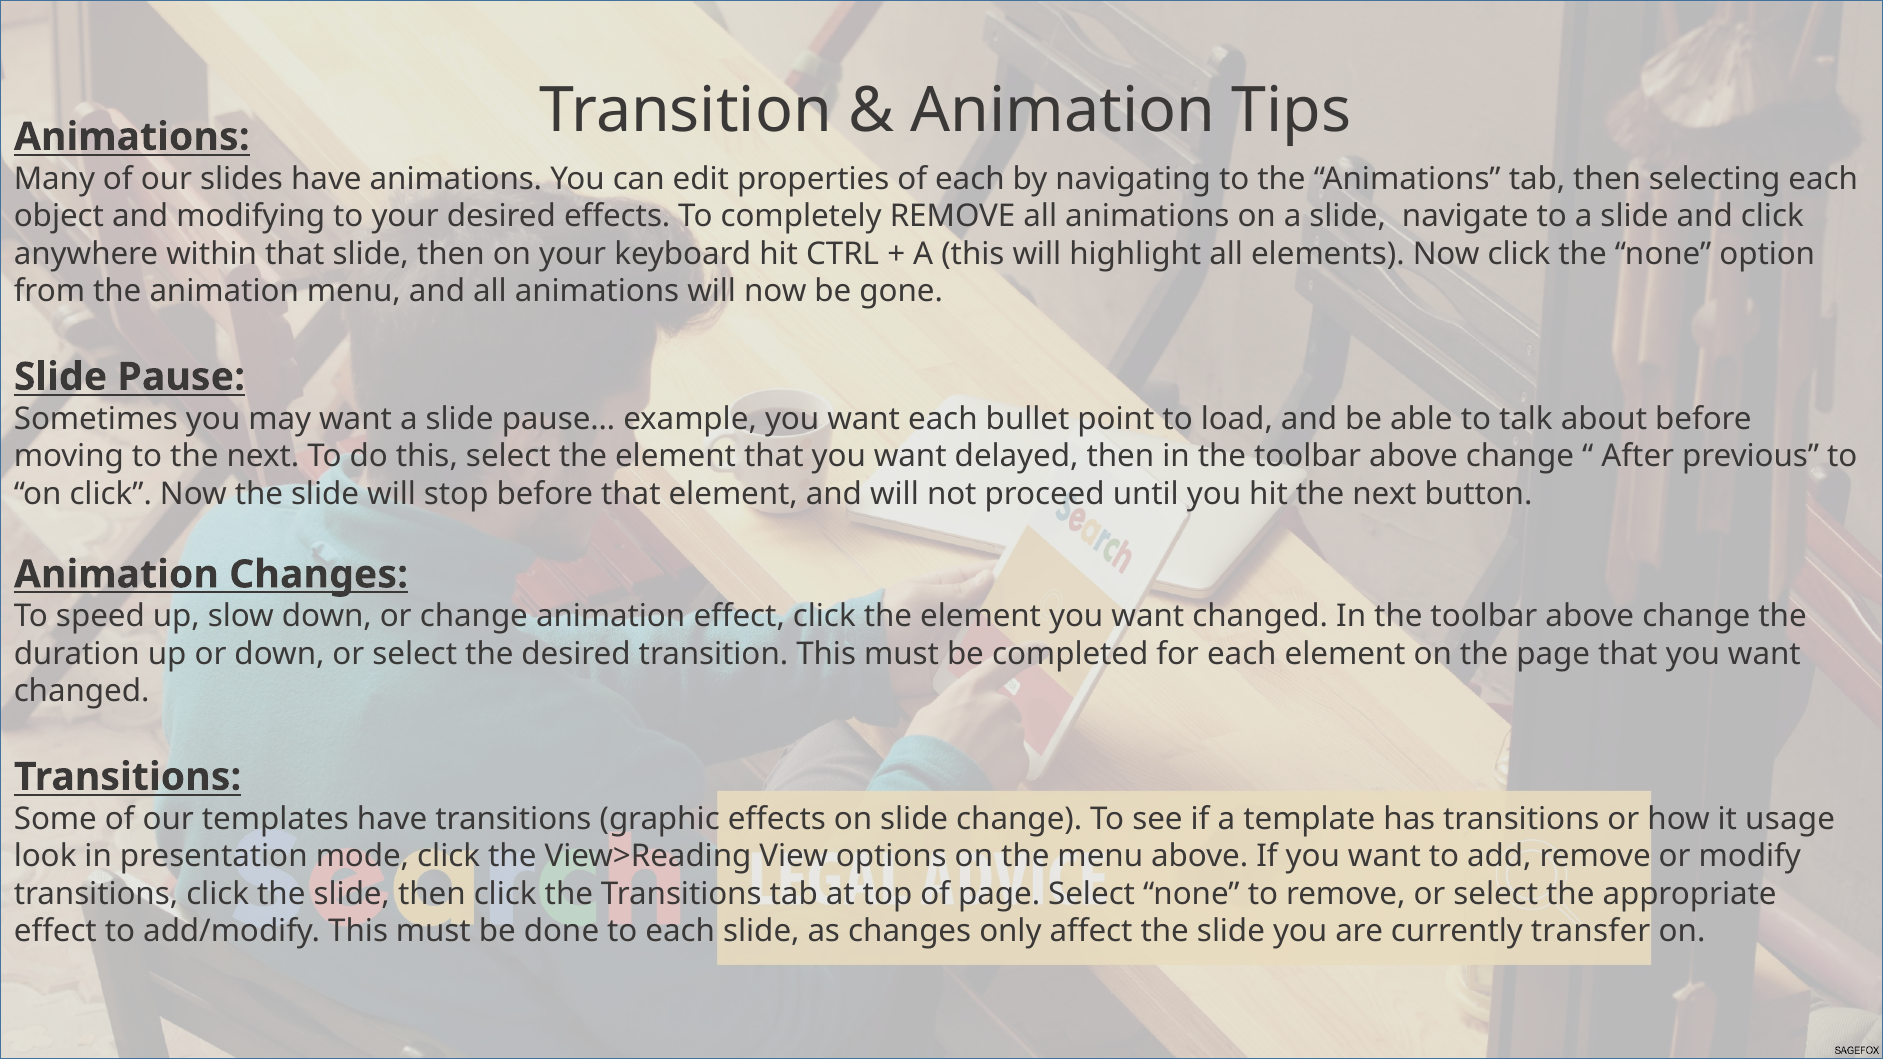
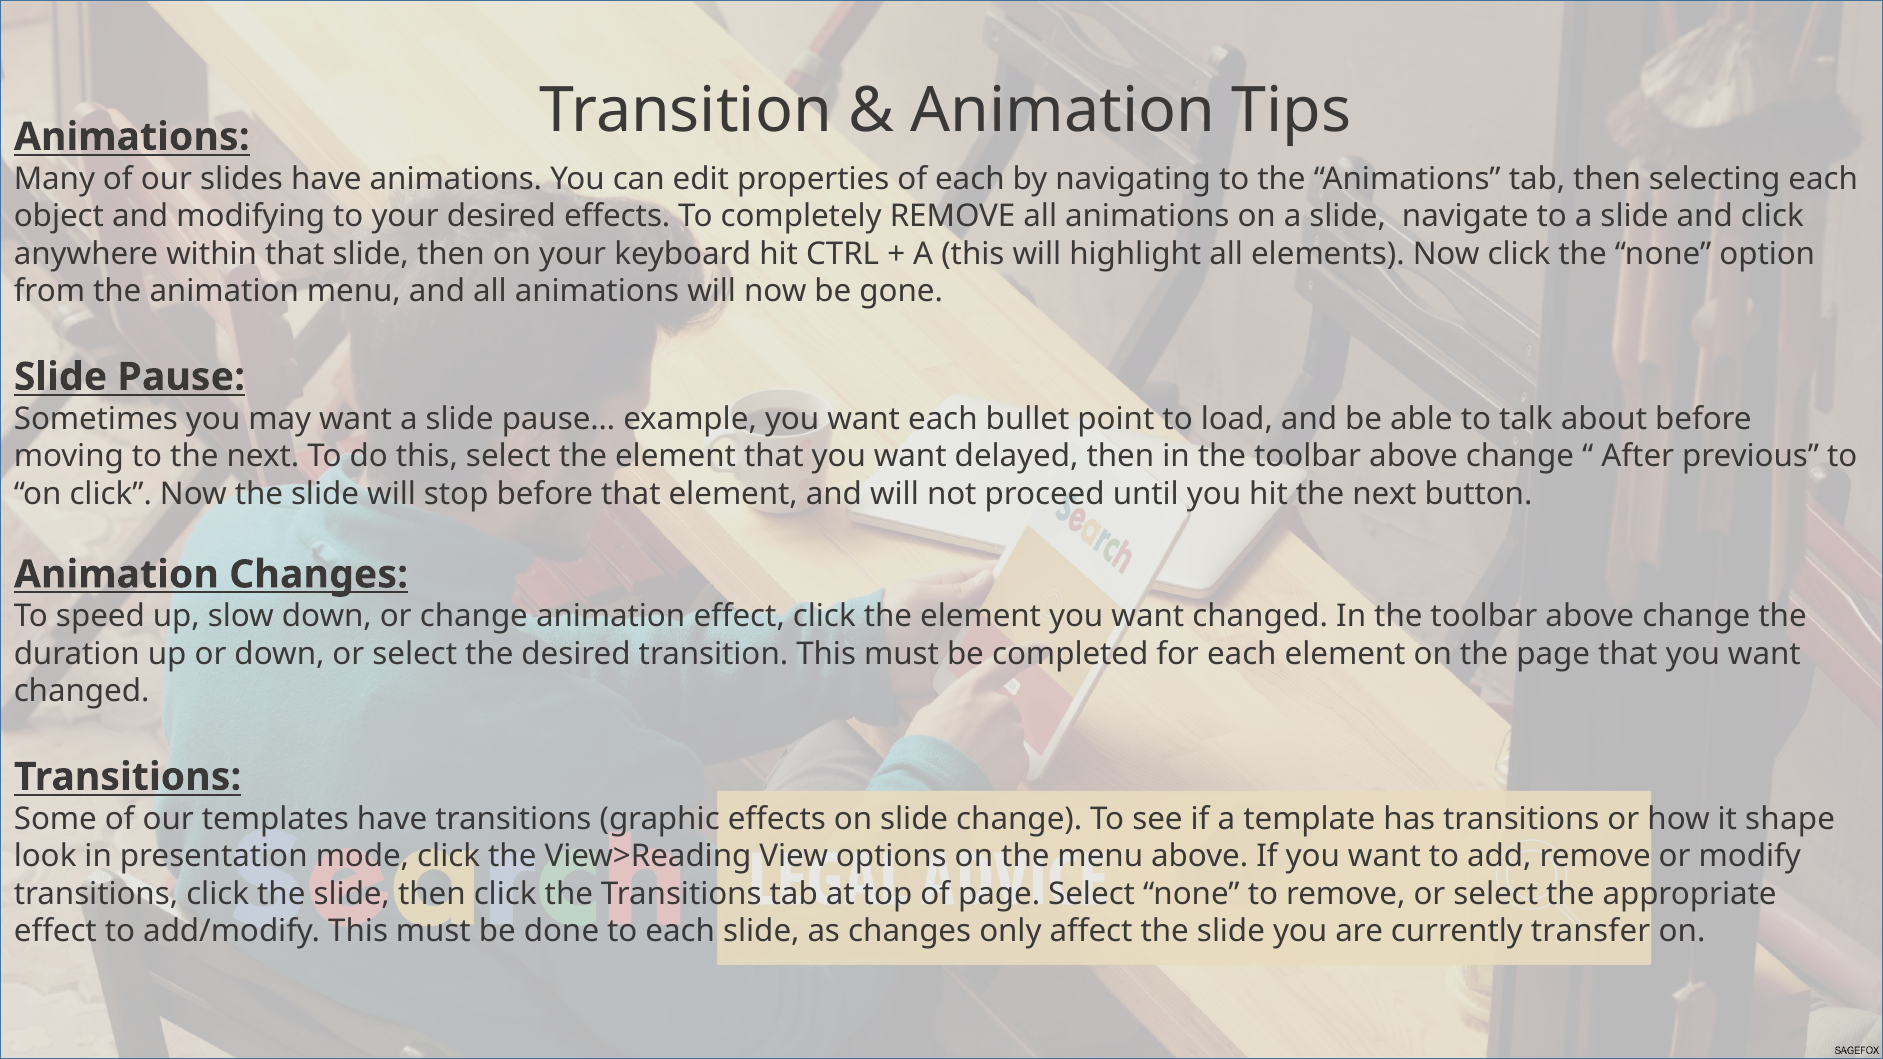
usage: usage -> shape
